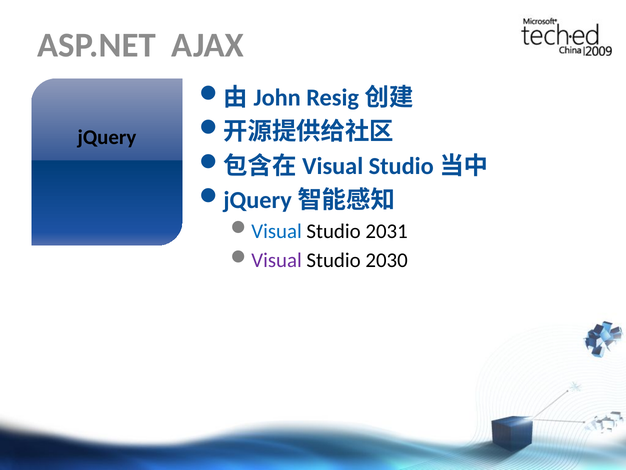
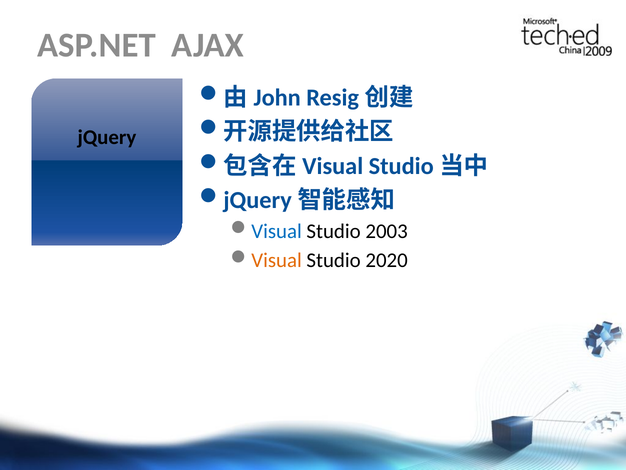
2031: 2031 -> 2003
Visual at (277, 260) colour: purple -> orange
2030: 2030 -> 2020
